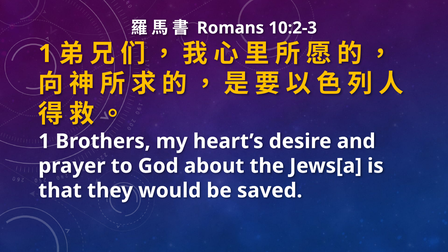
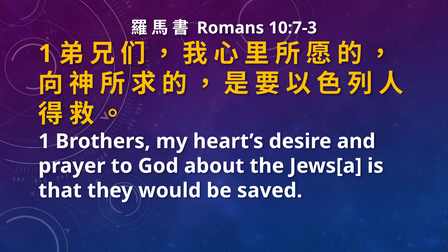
10:2-3: 10:2-3 -> 10:7-3
